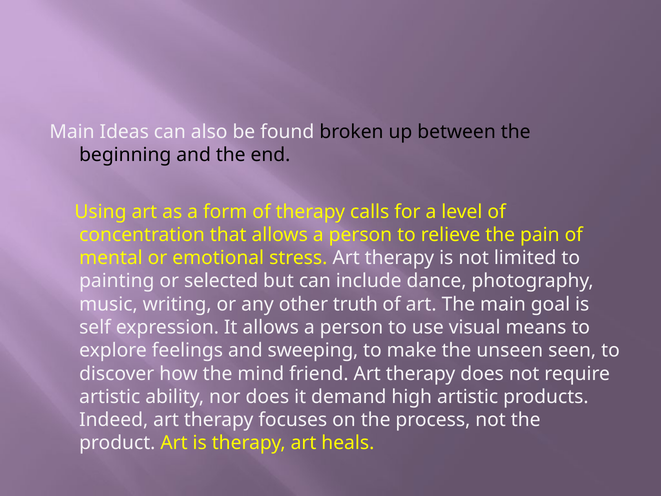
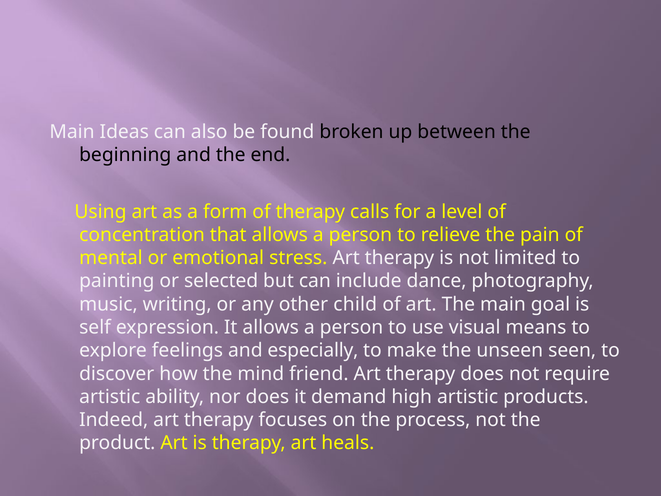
truth: truth -> child
sweeping: sweeping -> especially
